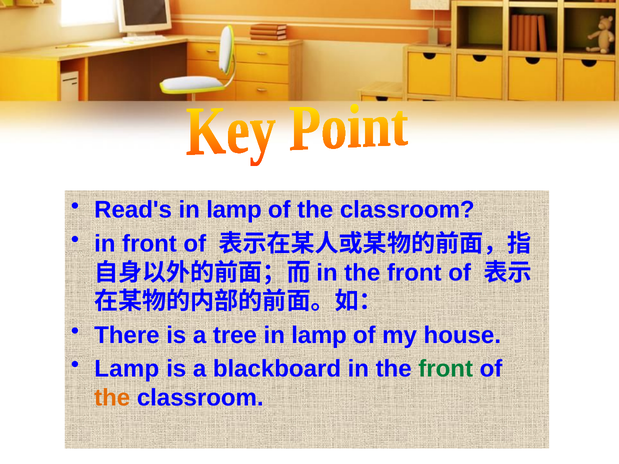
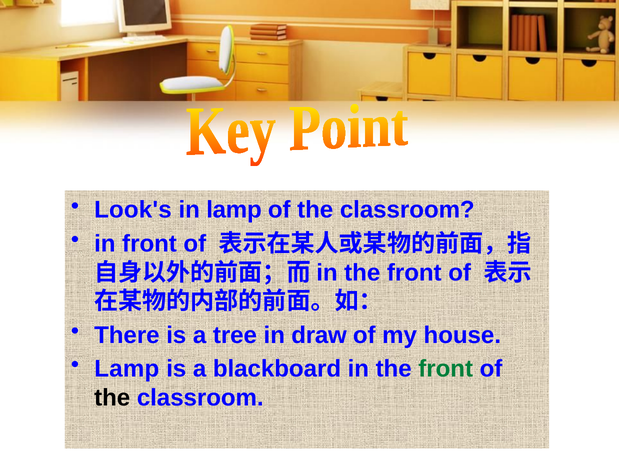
Read's: Read's -> Look's
tree in lamp: lamp -> draw
the at (112, 398) colour: orange -> black
